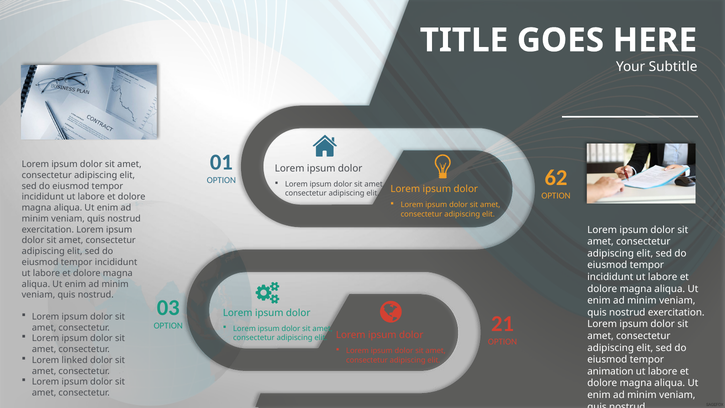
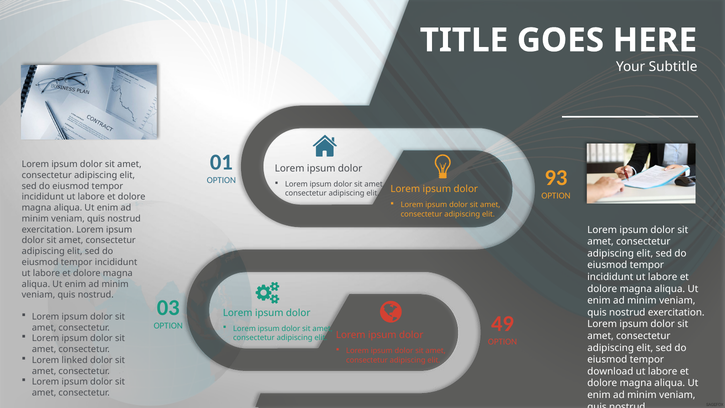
62: 62 -> 93
21: 21 -> 49
animation: animation -> download
